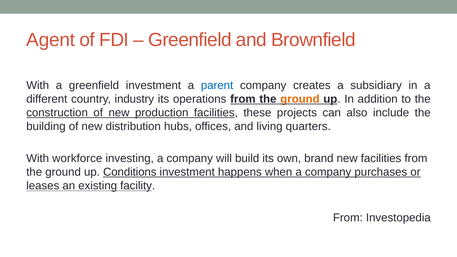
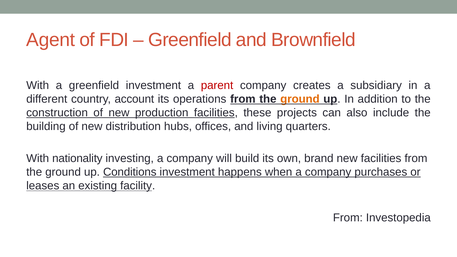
parent colour: blue -> red
industry: industry -> account
workforce: workforce -> nationality
